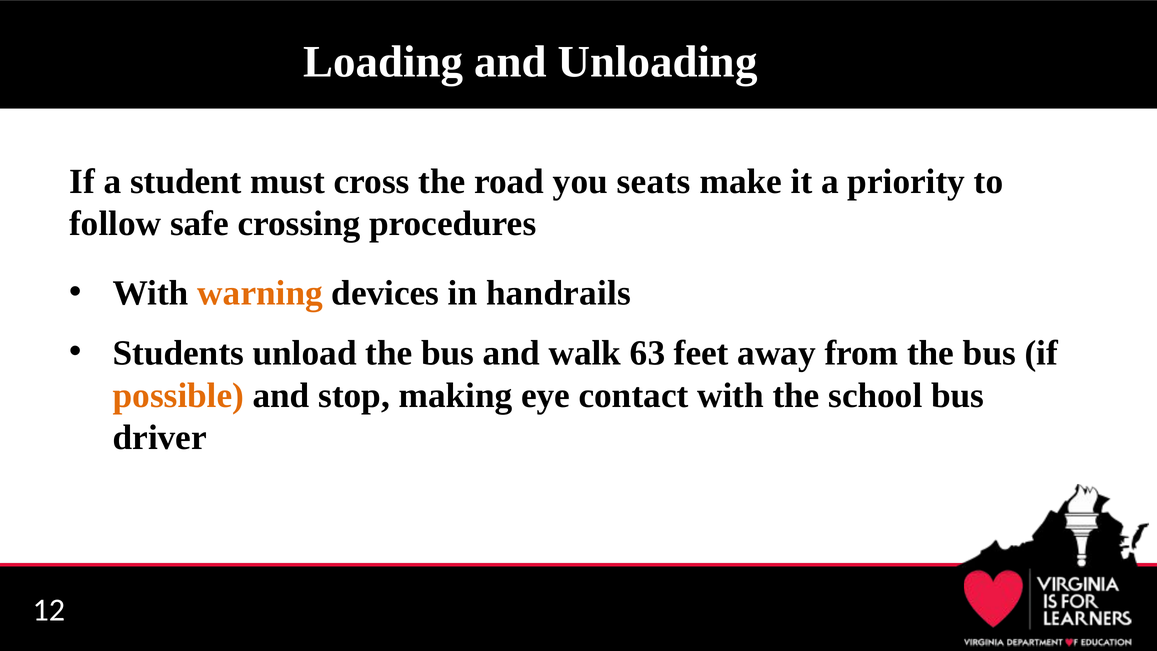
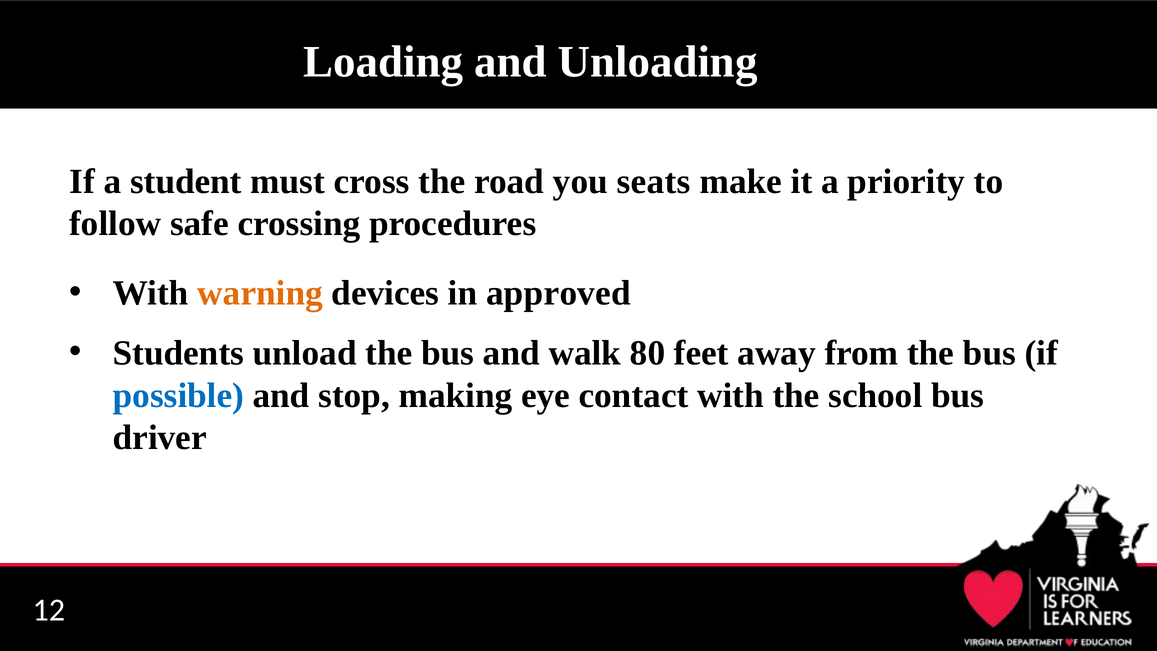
handrails: handrails -> approved
63: 63 -> 80
possible colour: orange -> blue
